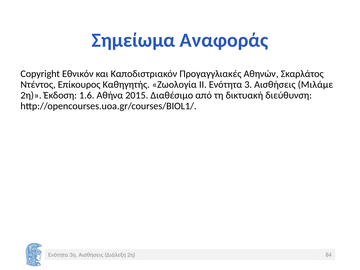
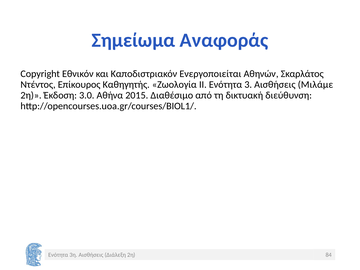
Προγαγγλιακές: Προγαγγλιακές -> Ενεργοποιείται
1.6: 1.6 -> 3.0
